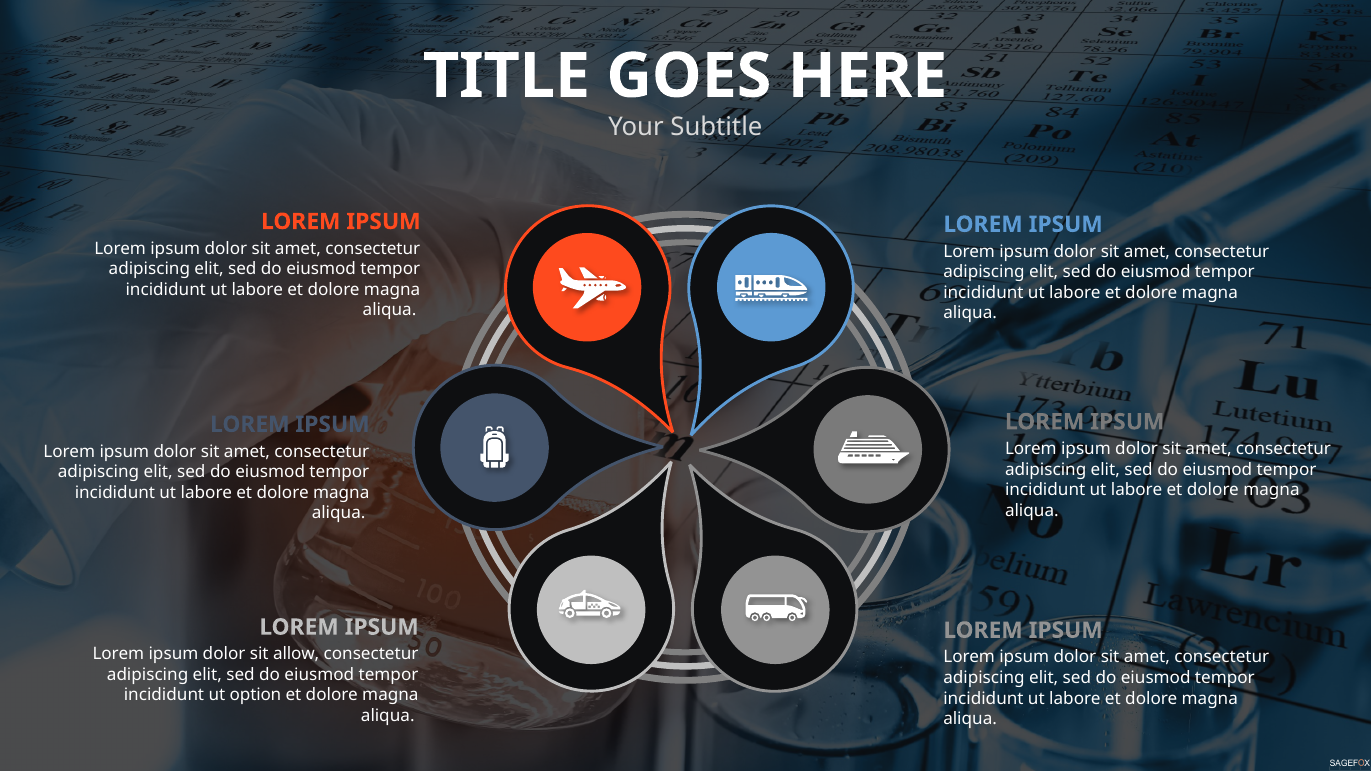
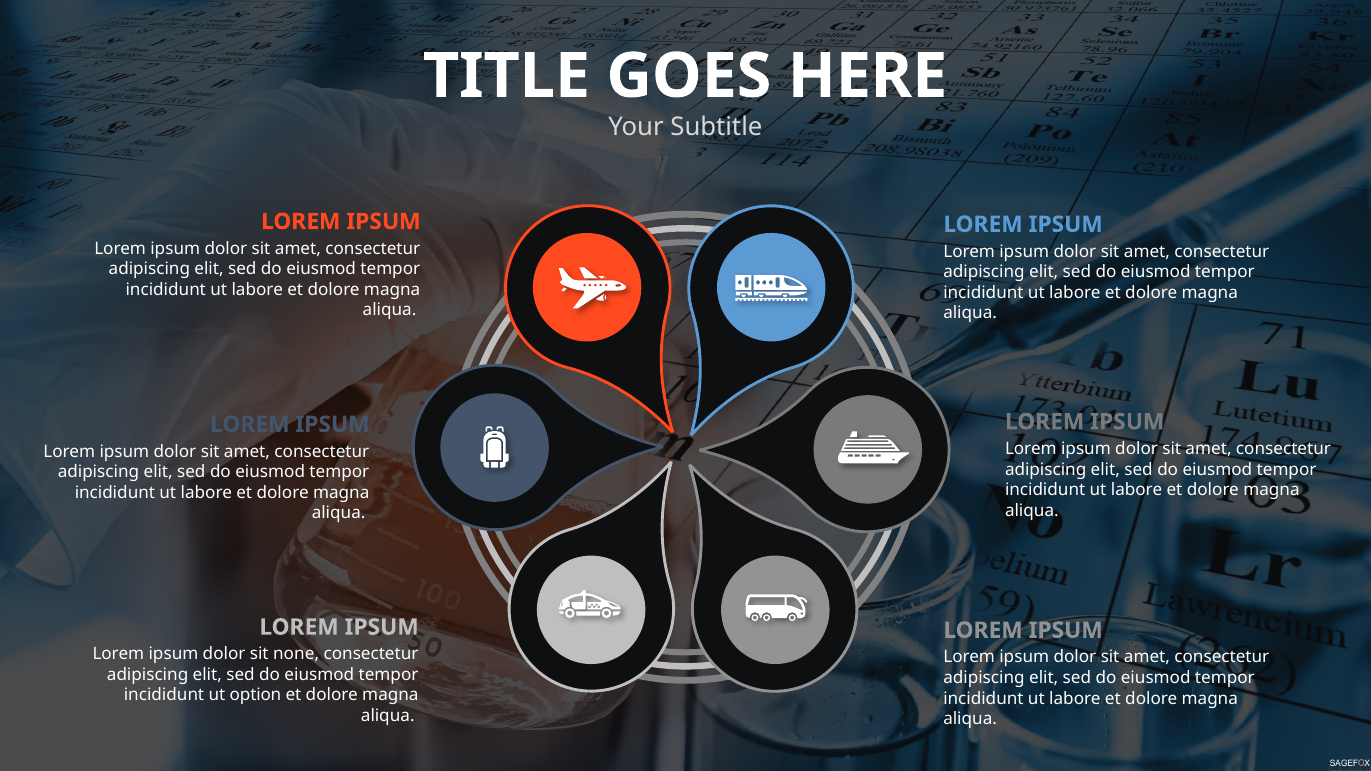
allow: allow -> none
